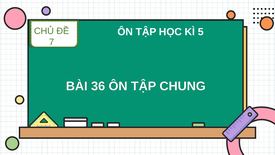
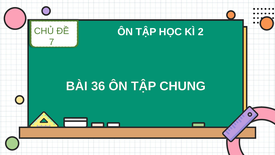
5: 5 -> 2
